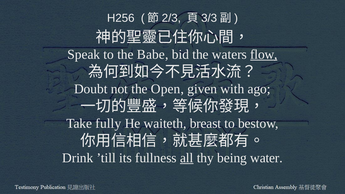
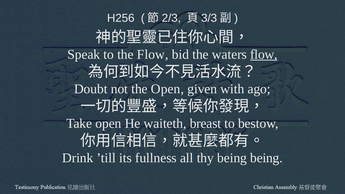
the Babe: Babe -> Flow
Take fully: fully -> open
all underline: present -> none
being water: water -> being
